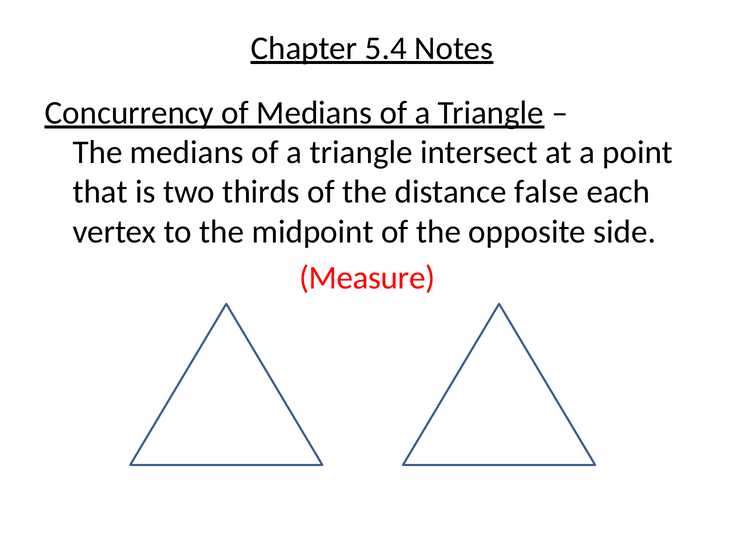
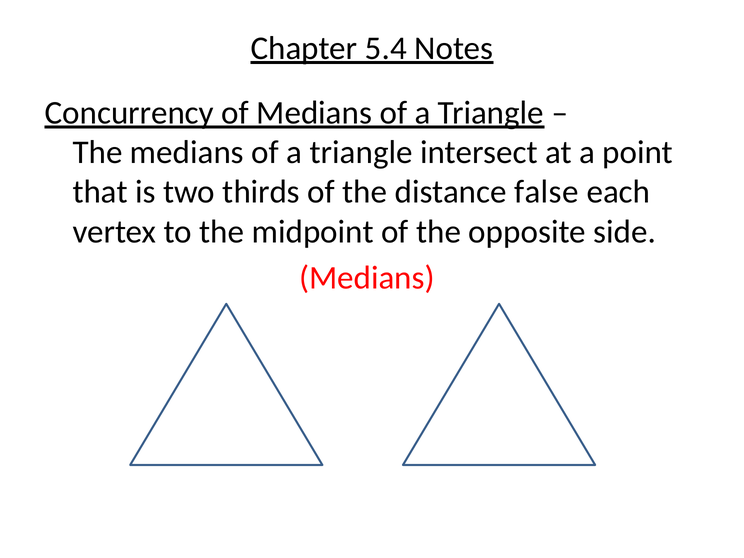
Measure at (367, 278): Measure -> Medians
